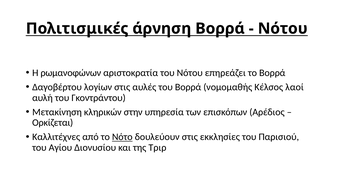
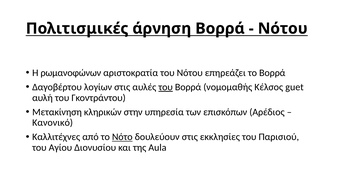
του at (166, 87) underline: none -> present
λαοί: λαοί -> guet
Ορκίζεται: Ορκίζεται -> Κανονικό
Τριρ: Τριρ -> Aula
